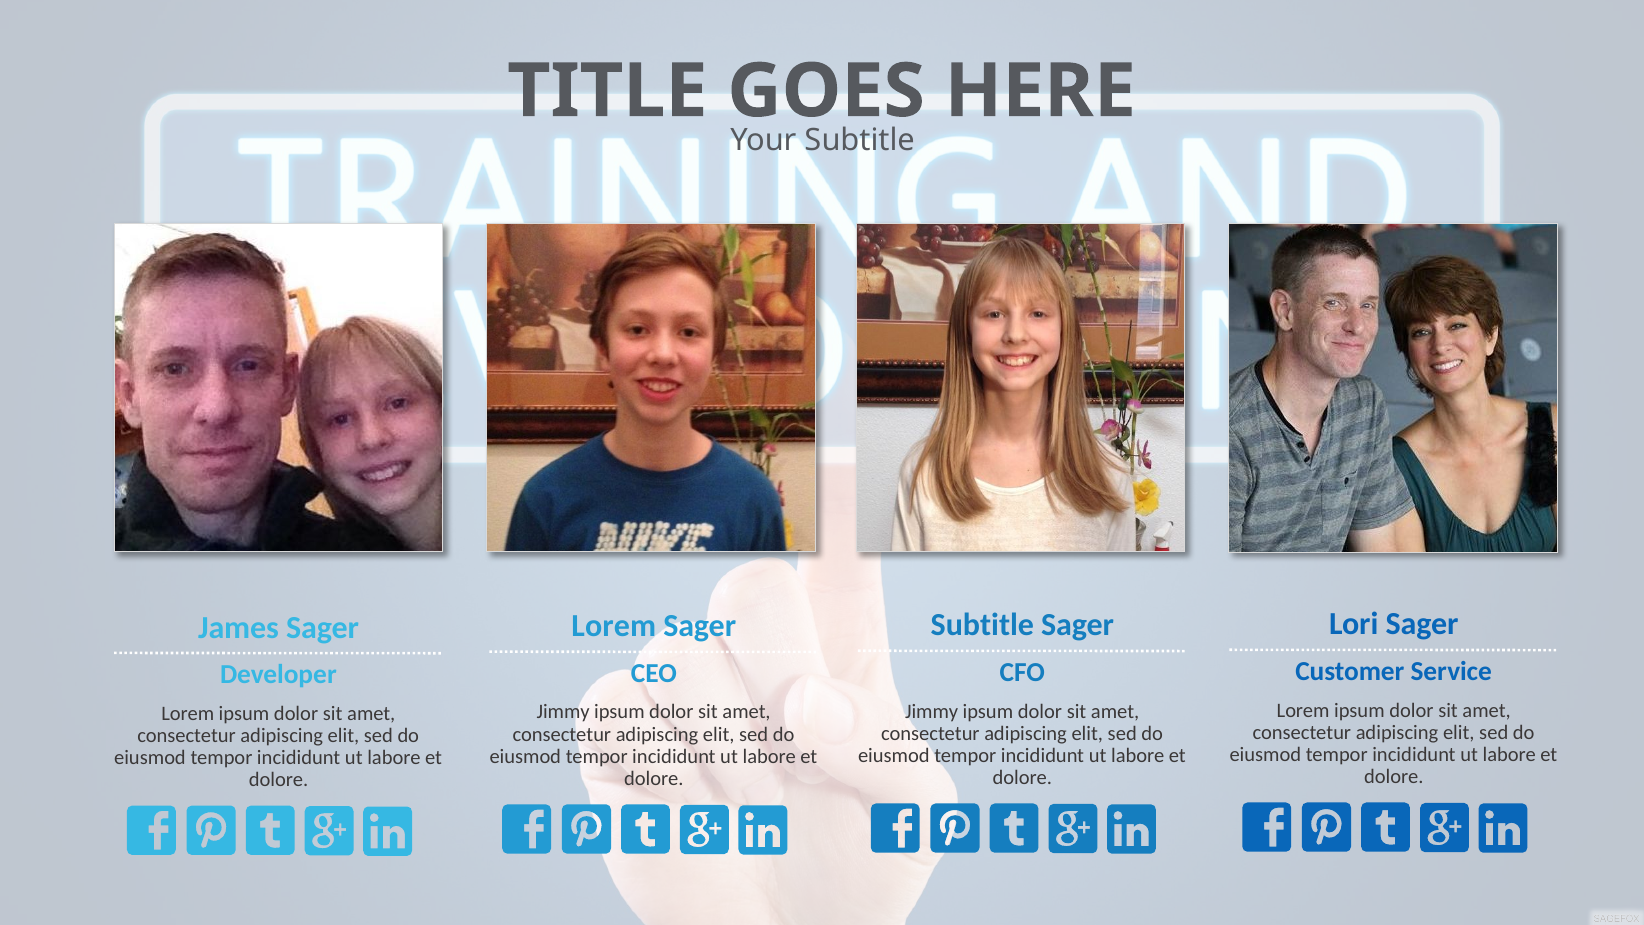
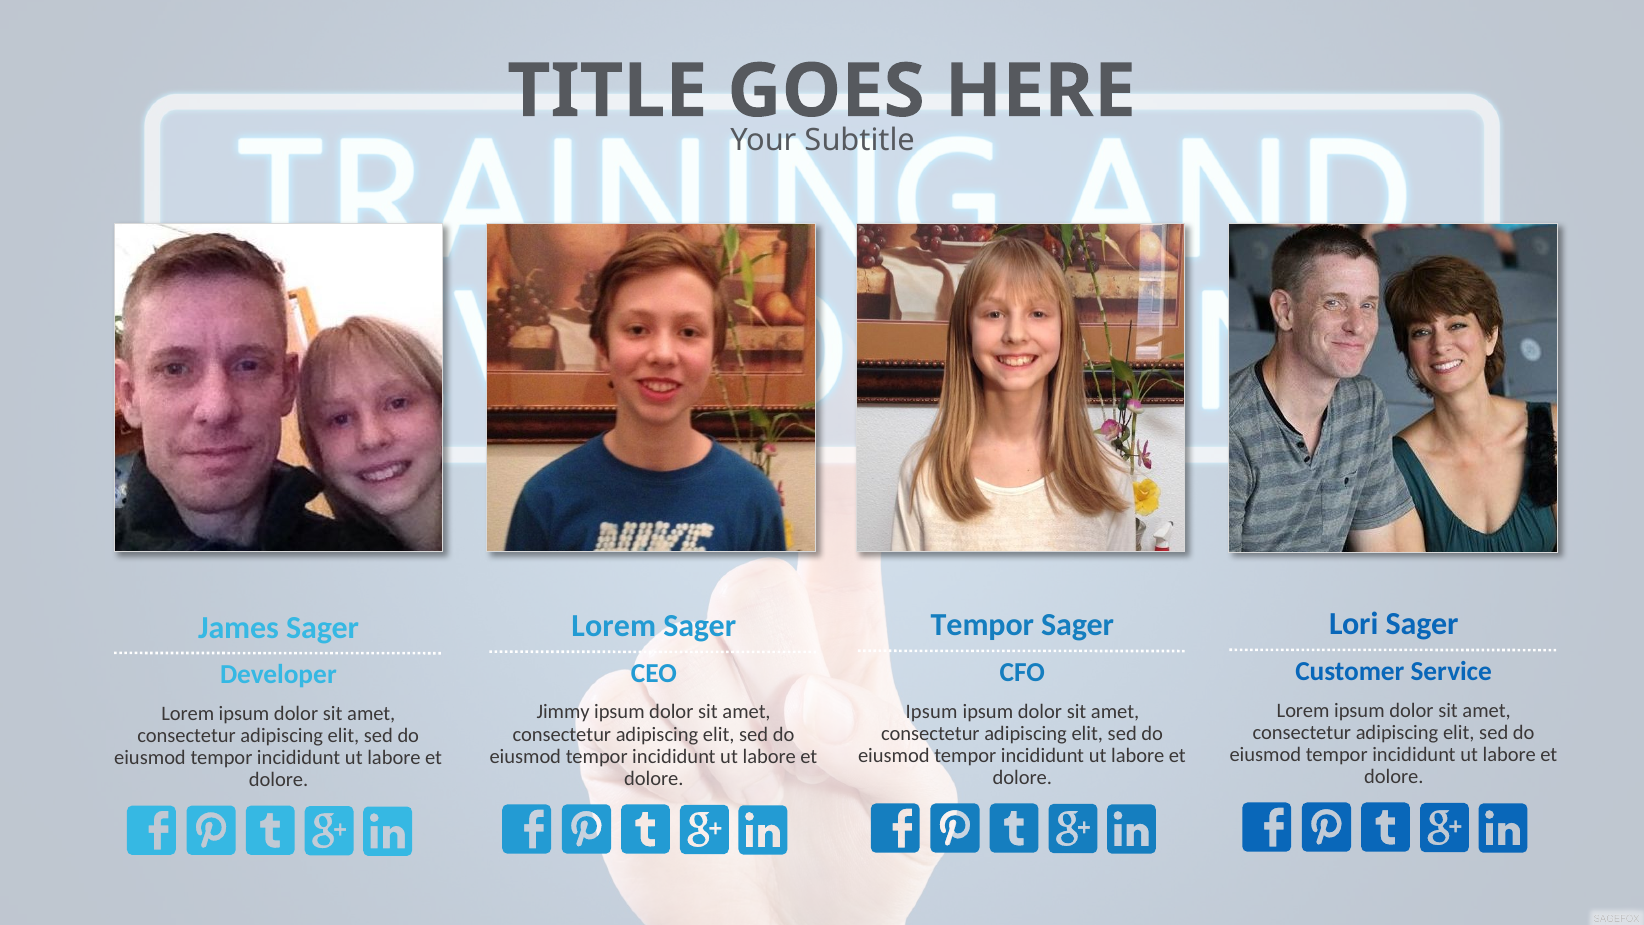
Subtitle at (982, 625): Subtitle -> Tempor
Jimmy at (932, 711): Jimmy -> Ipsum
